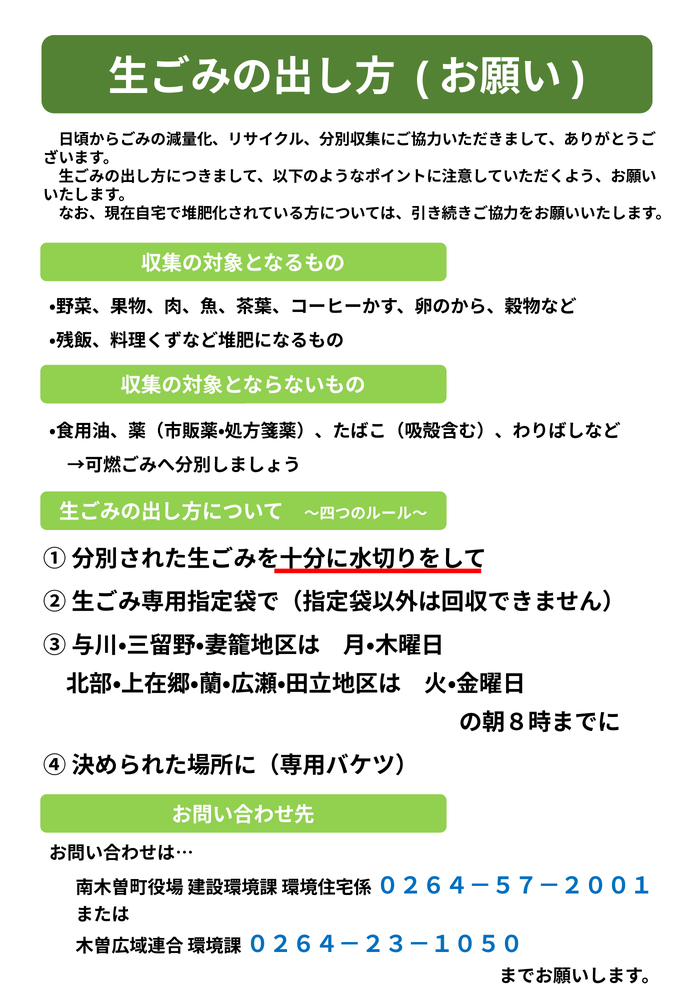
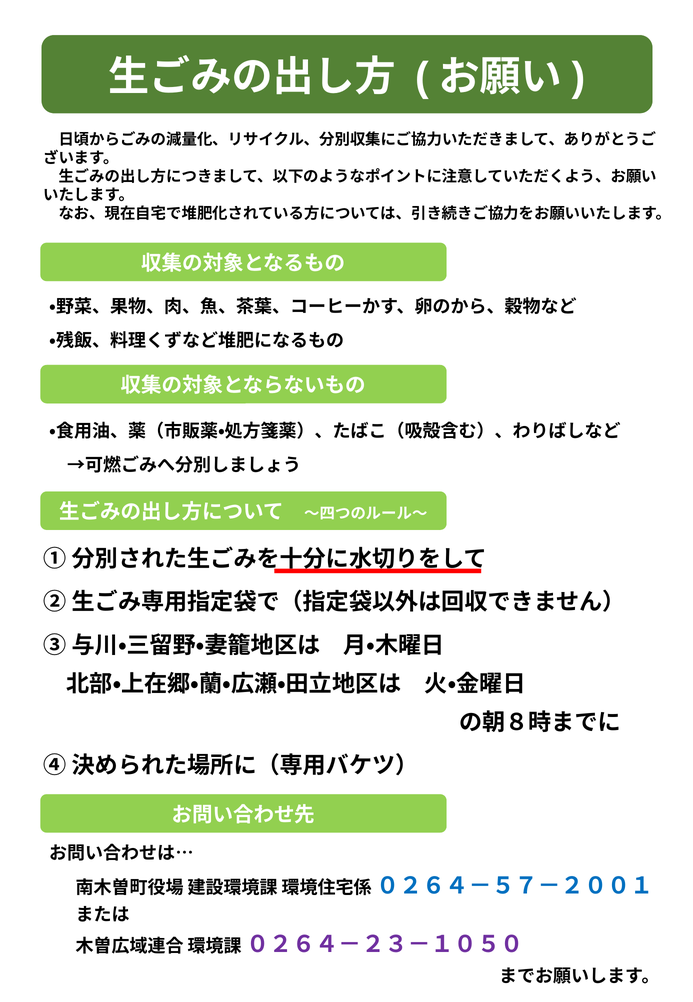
０２６４－２３－１０５０ colour: blue -> purple
